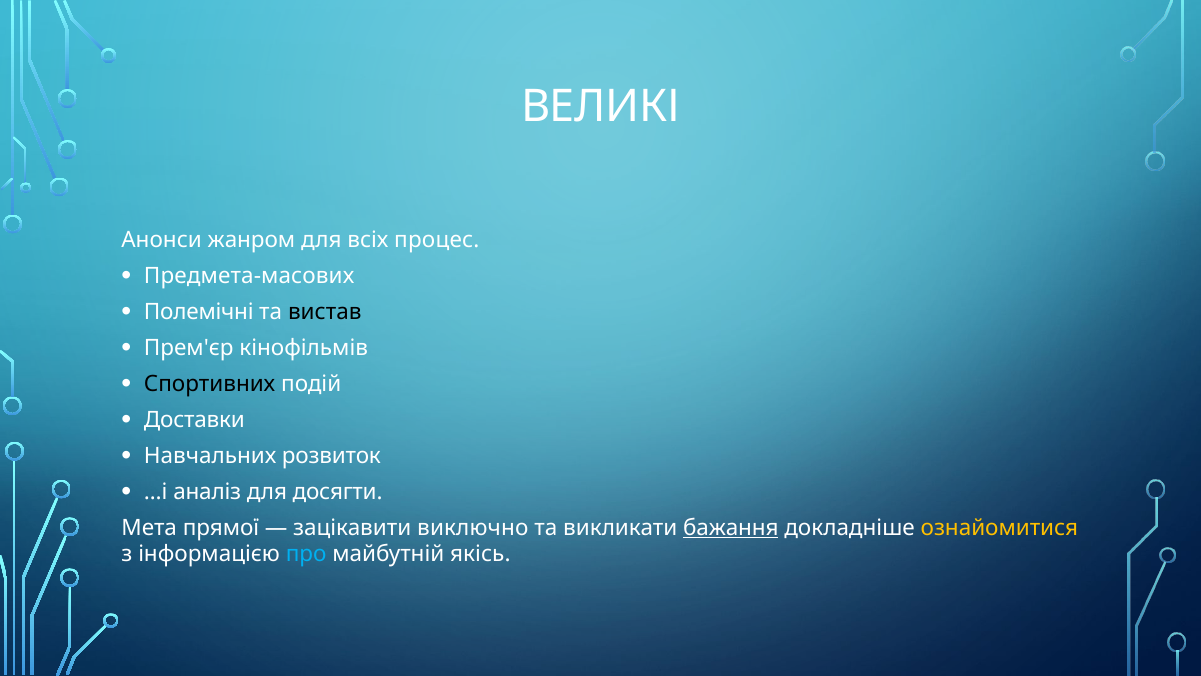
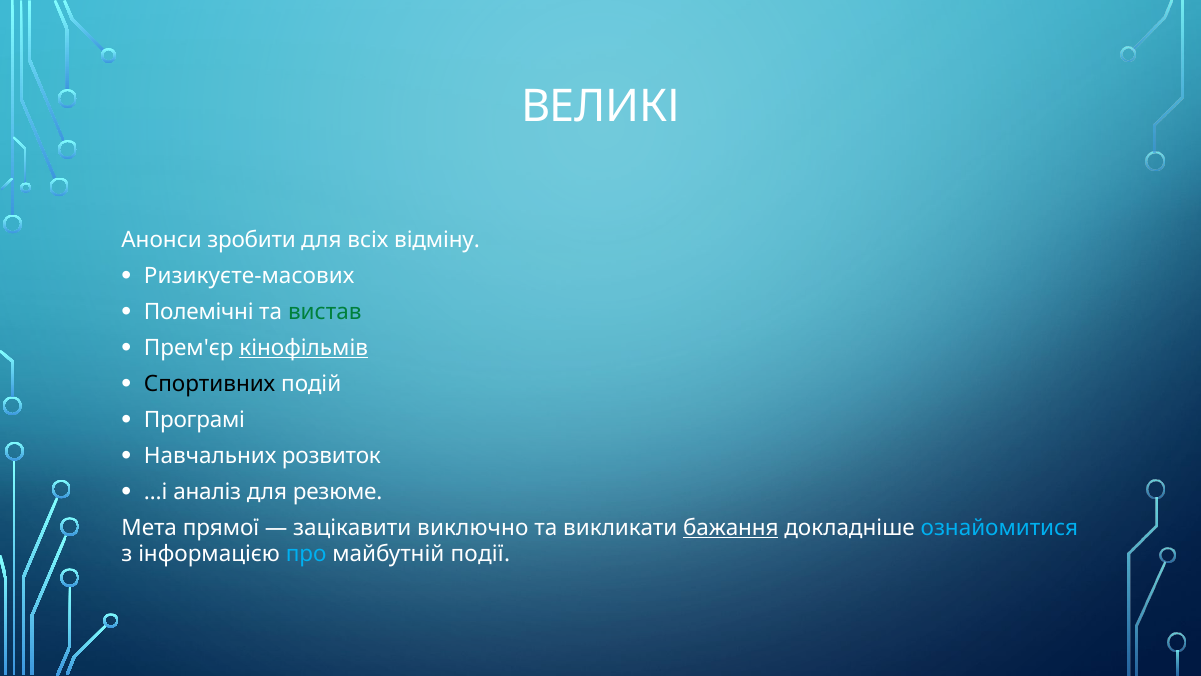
жанром: жанром -> зробити
процес: процес -> відміну
Предмета-масових: Предмета-масових -> Ризикуєте-масових
вистав colour: black -> green
кінофільмів underline: none -> present
Доставки: Доставки -> Програмі
досягти: досягти -> резюме
ознайомитися colour: yellow -> light blue
якісь: якісь -> події
